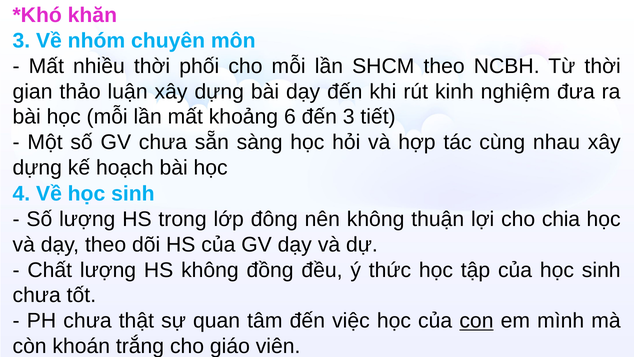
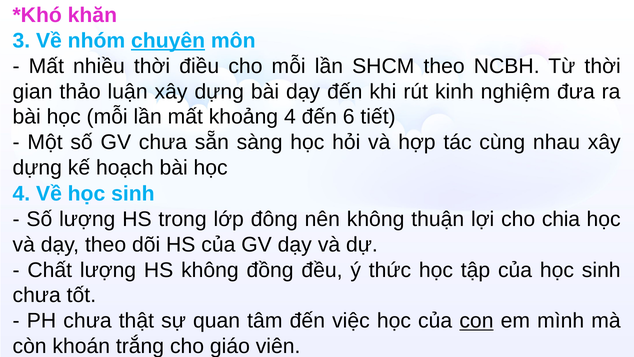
chuyên underline: none -> present
phối: phối -> điều
khoảng 6: 6 -> 4
đến 3: 3 -> 6
